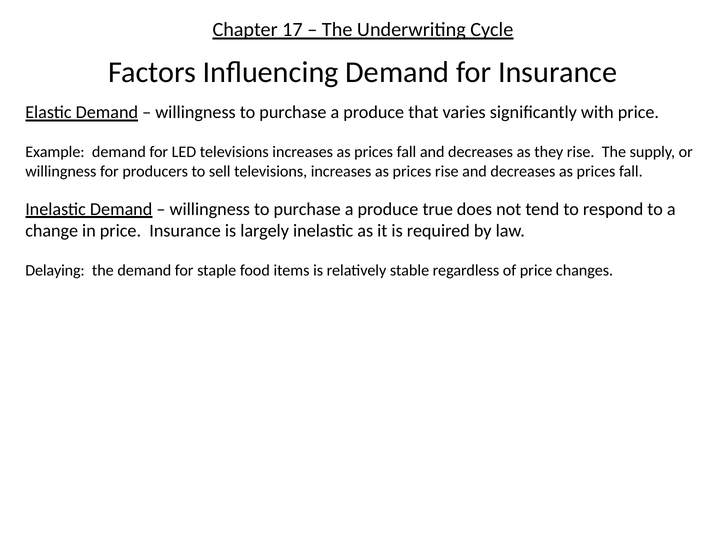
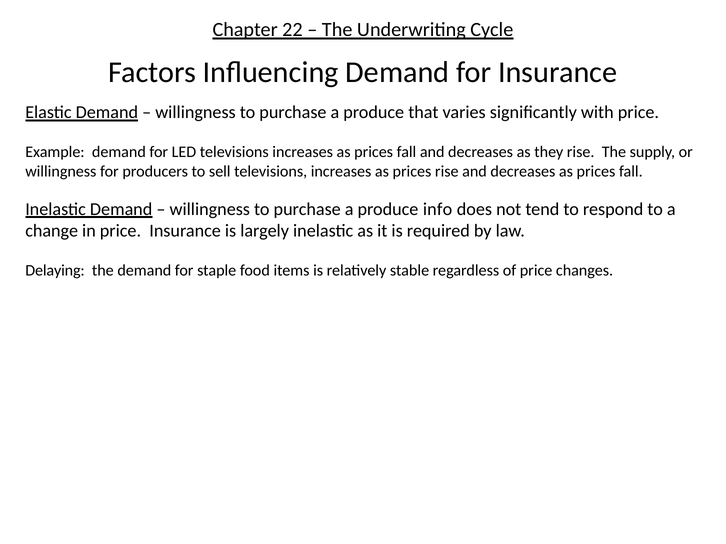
17: 17 -> 22
true: true -> info
